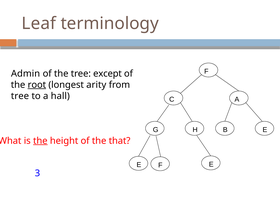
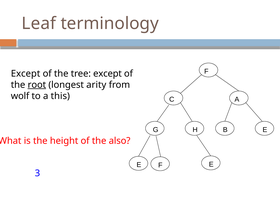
Admin at (26, 74): Admin -> Except
tree at (20, 96): tree -> wolf
hall: hall -> this
the at (40, 141) underline: present -> none
that: that -> also
